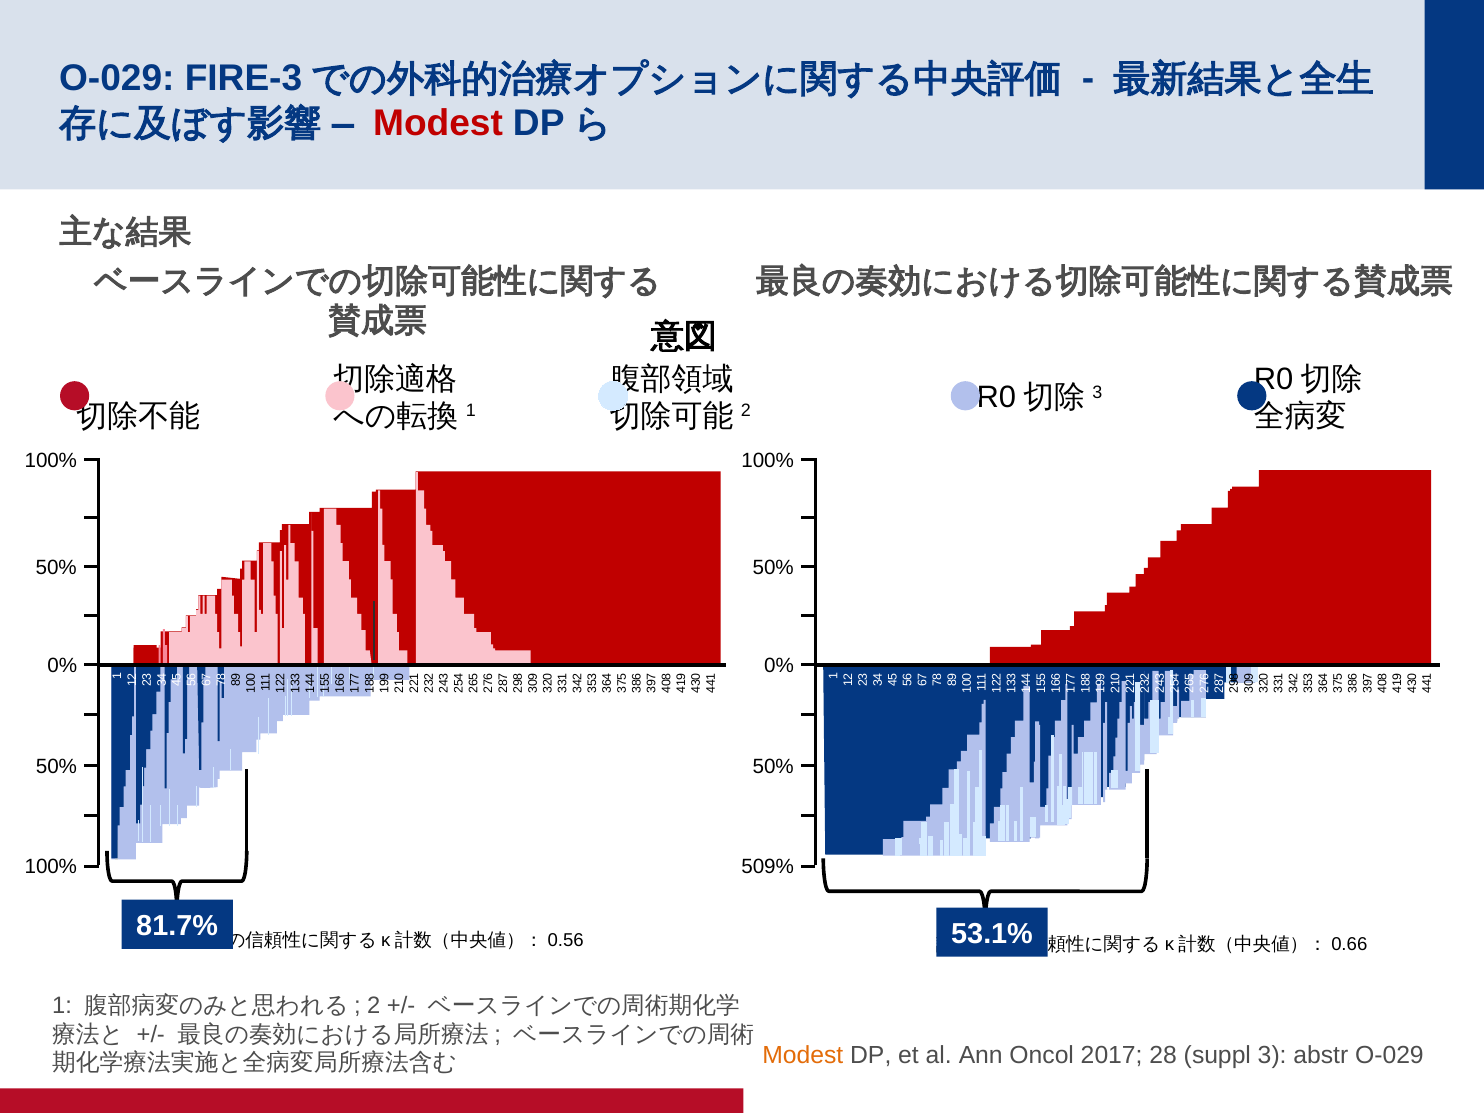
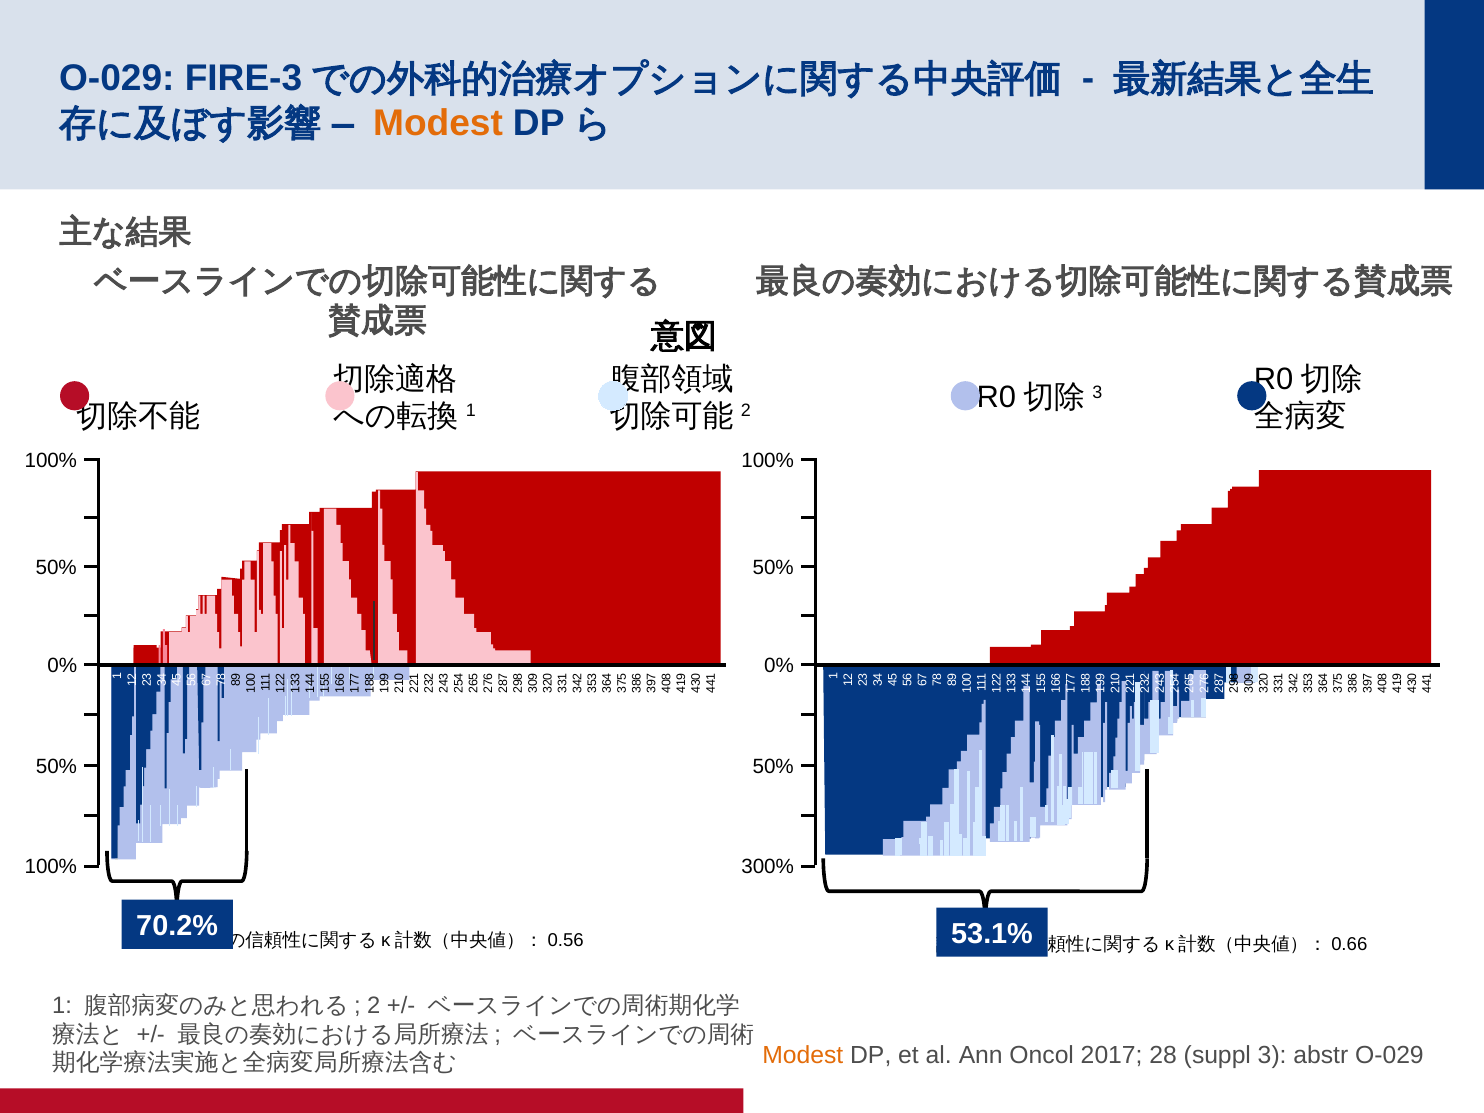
Modest at (438, 123) colour: red -> orange
509%: 509% -> 300%
81.7%: 81.7% -> 70.2%
